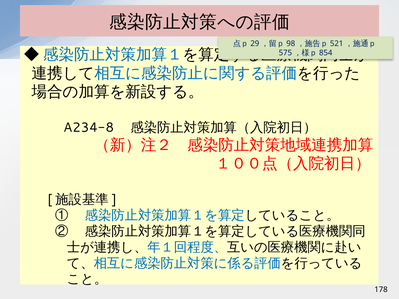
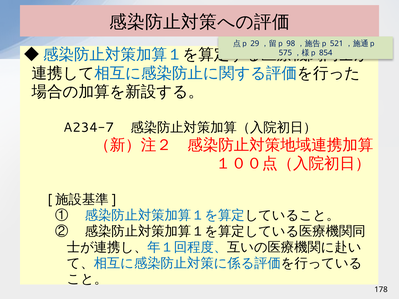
A234-8: A234-8 -> A234-7
